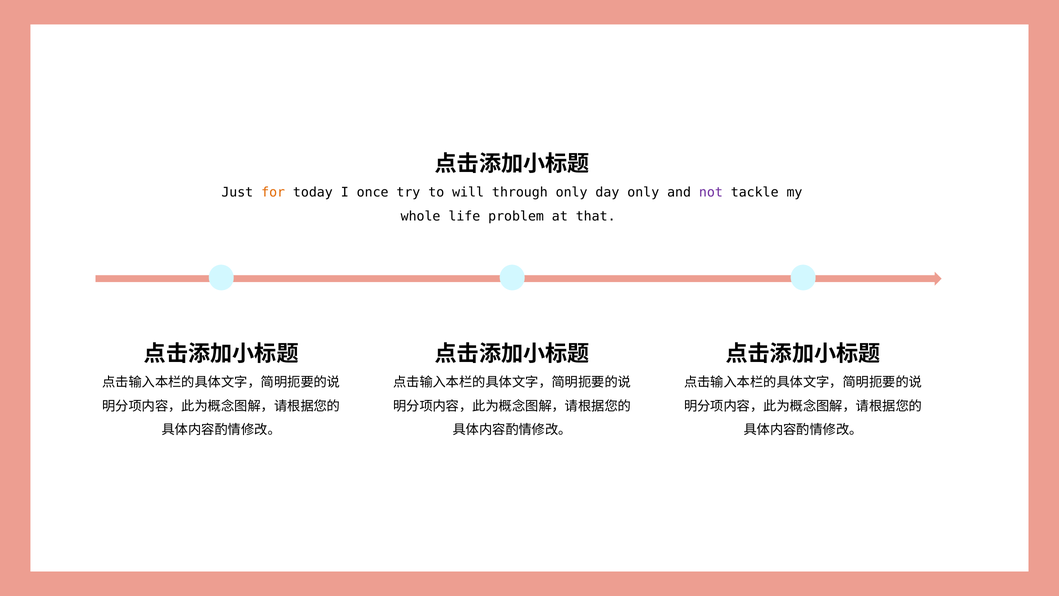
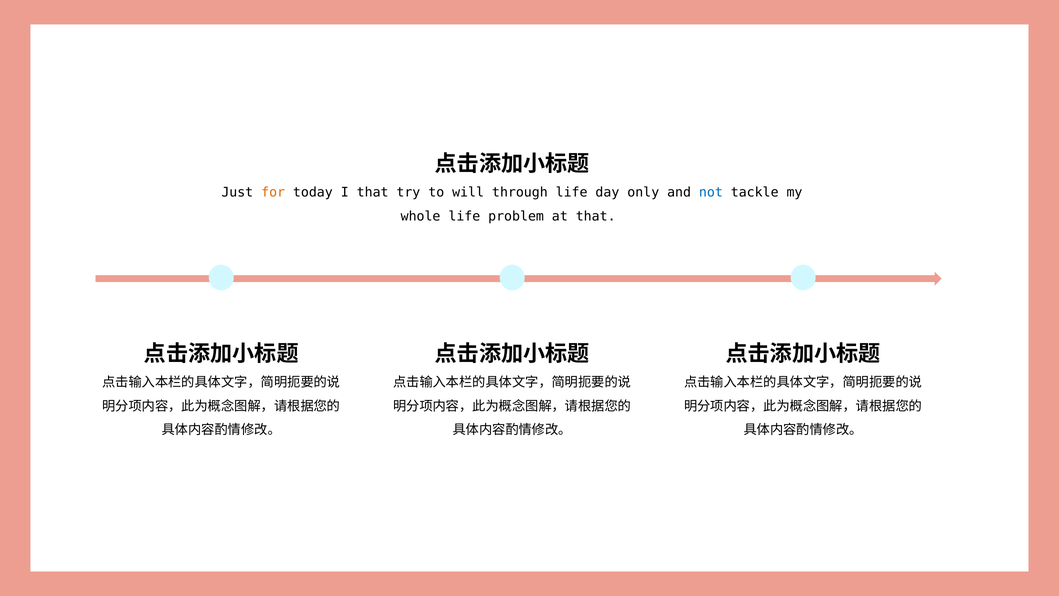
I once: once -> that
through only: only -> life
not colour: purple -> blue
